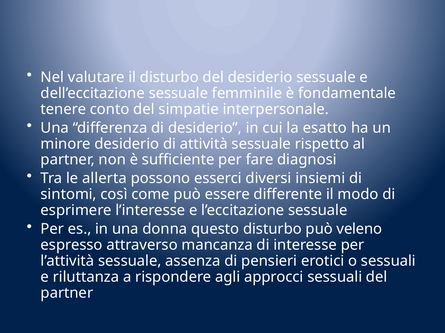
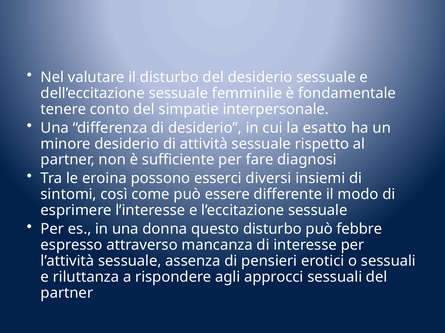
allerta: allerta -> eroina
veleno: veleno -> febbre
